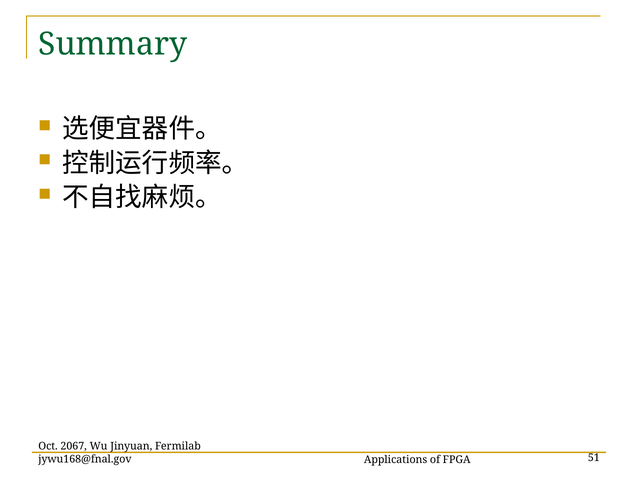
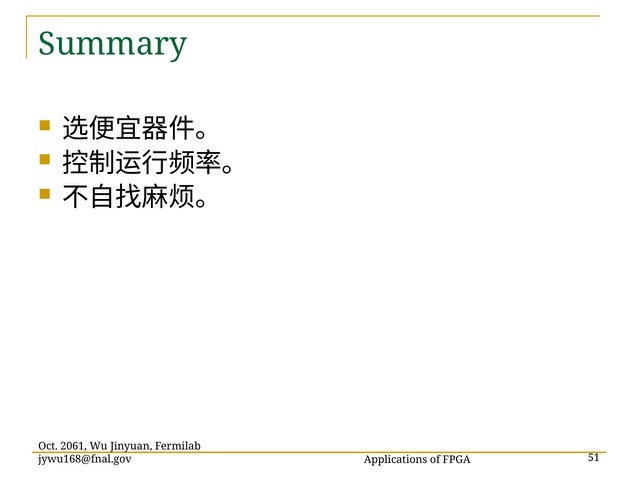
2067: 2067 -> 2061
